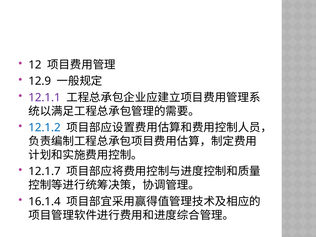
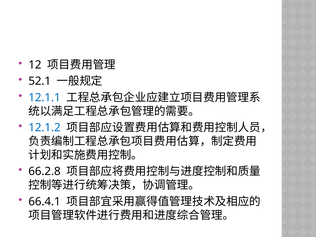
12.9: 12.9 -> 52.1
12.1.1 colour: purple -> blue
12.1.7: 12.1.7 -> 66.2.8
16.1.4: 16.1.4 -> 66.4.1
